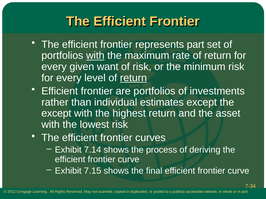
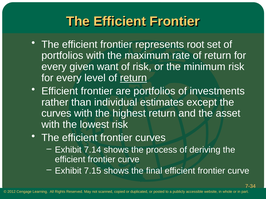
represents part: part -> root
with at (95, 56) underline: present -> none
except at (56, 114): except -> curves
